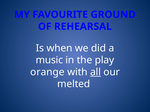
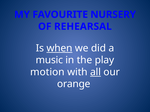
GROUND: GROUND -> NURSERY
when underline: none -> present
orange: orange -> motion
melted: melted -> orange
